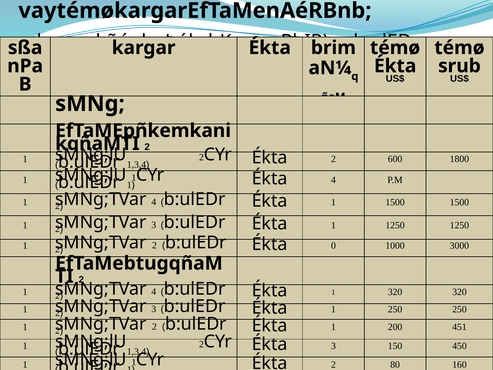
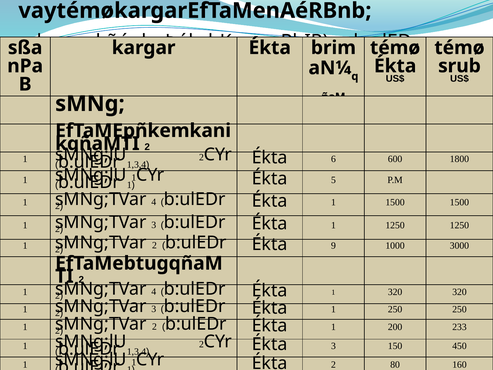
1,3,4 Ékta 2: 2 -> 6
Ékta 4: 4 -> 5
0: 0 -> 9
451: 451 -> 233
